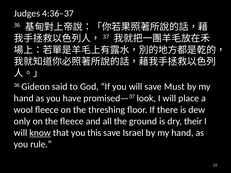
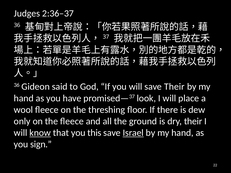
4:36–37: 4:36–37 -> 2:36–37
save Must: Must -> Their
Israel underline: none -> present
rule: rule -> sign
